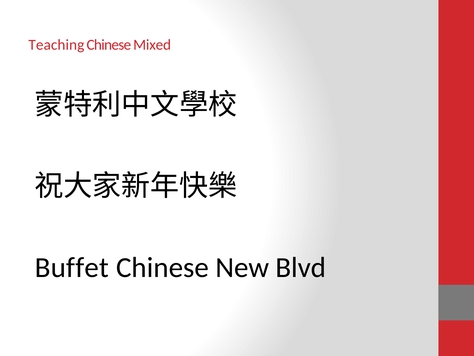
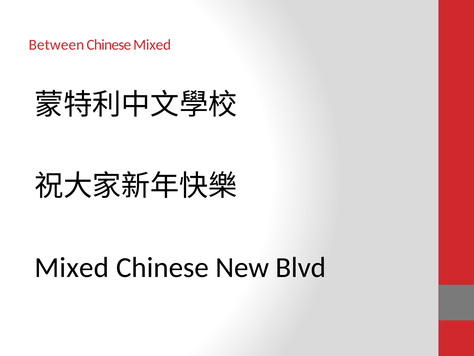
Teaching: Teaching -> Between
Buffet at (72, 267): Buffet -> Mixed
